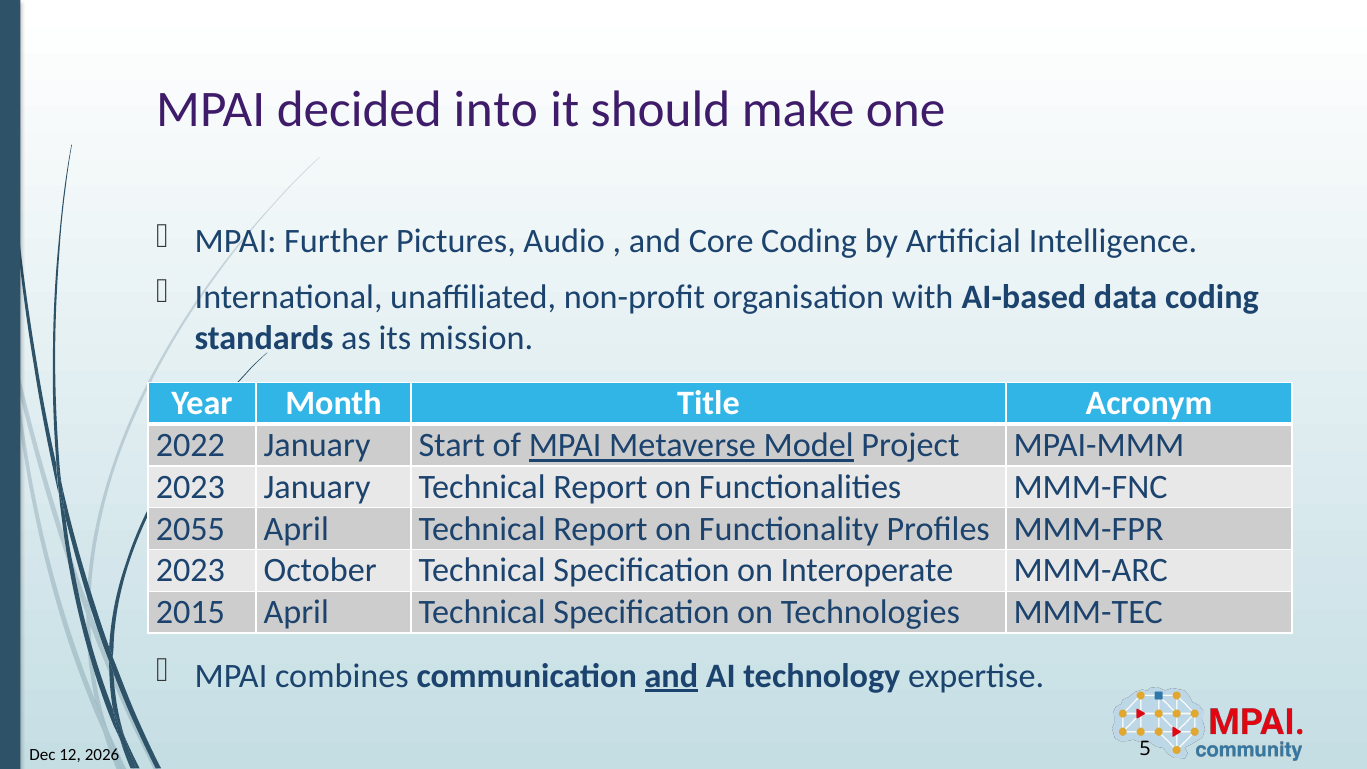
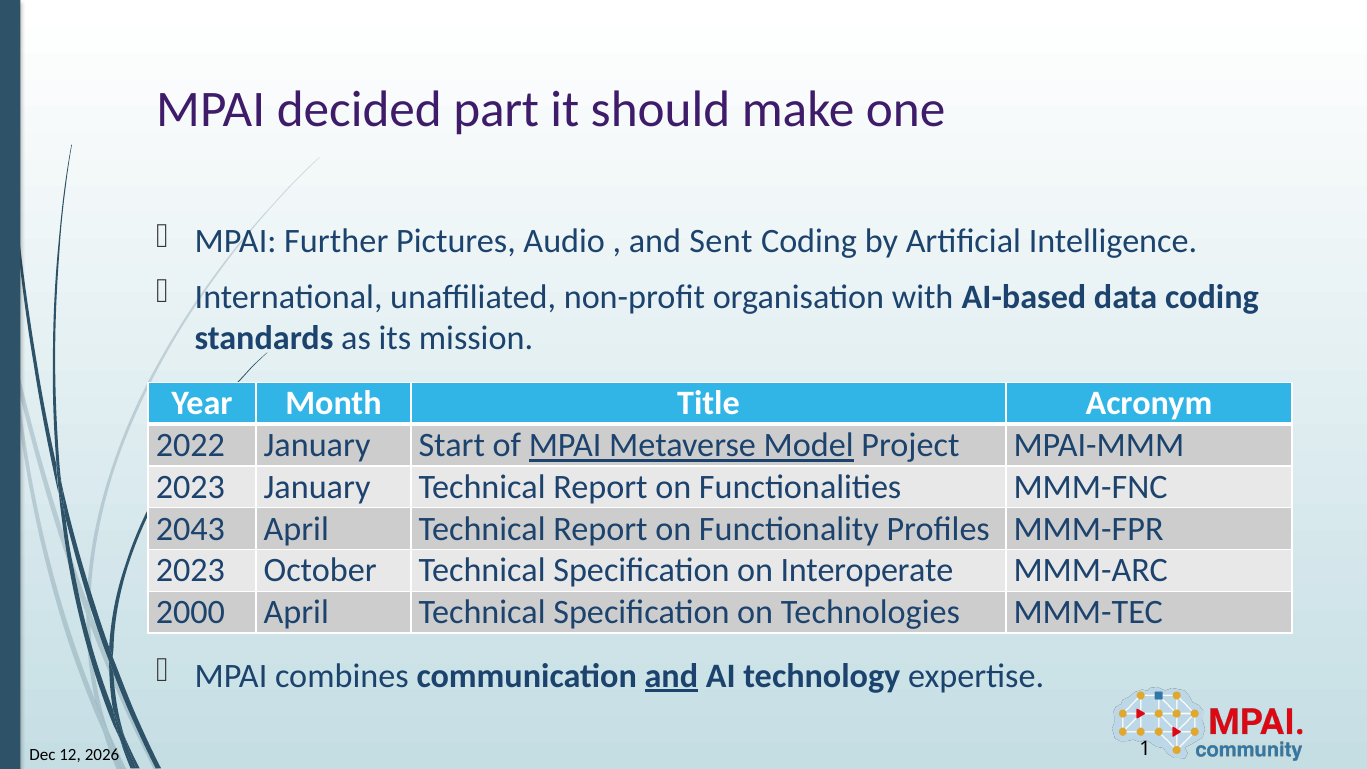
into: into -> part
Core: Core -> Sent
2055: 2055 -> 2043
2015: 2015 -> 2000
5: 5 -> 1
